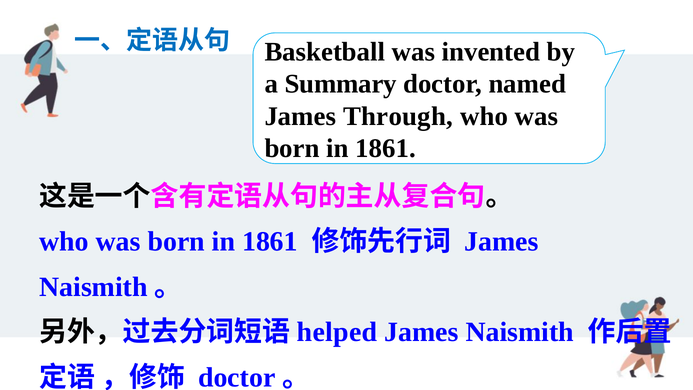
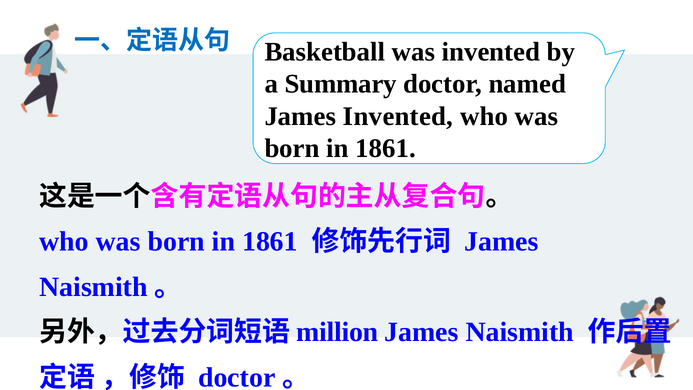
James Through: Through -> Invented
helped: helped -> million
